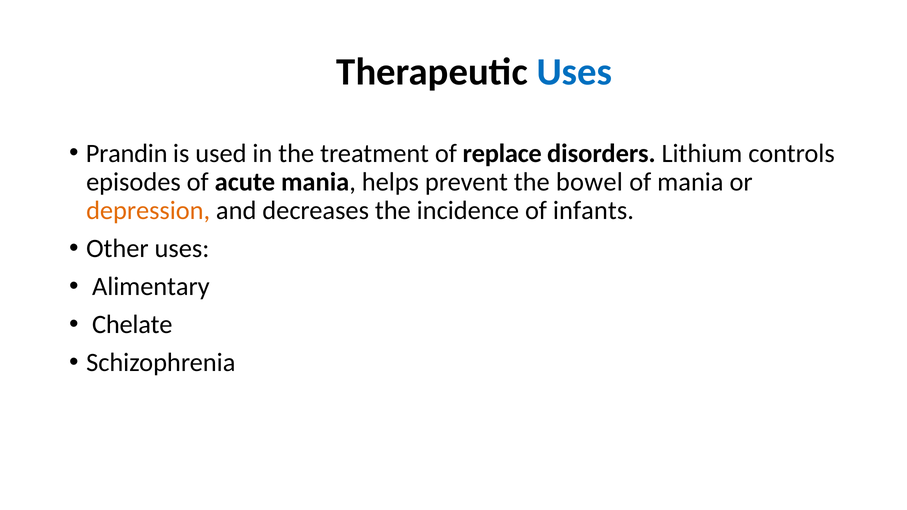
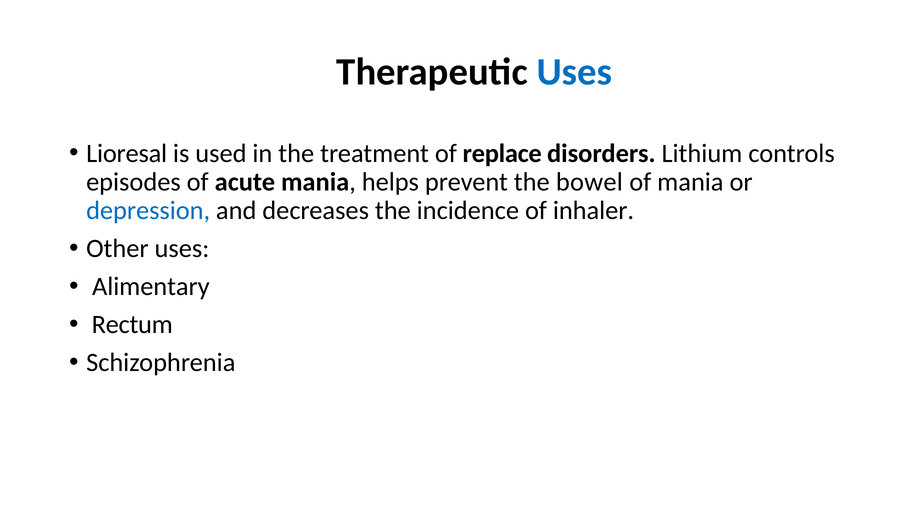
Prandin: Prandin -> Lioresal
depression colour: orange -> blue
infants: infants -> inhaler
Chelate: Chelate -> Rectum
